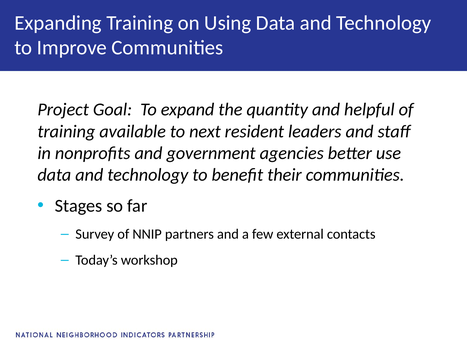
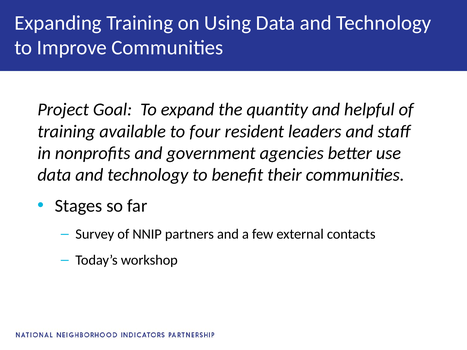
next: next -> four
